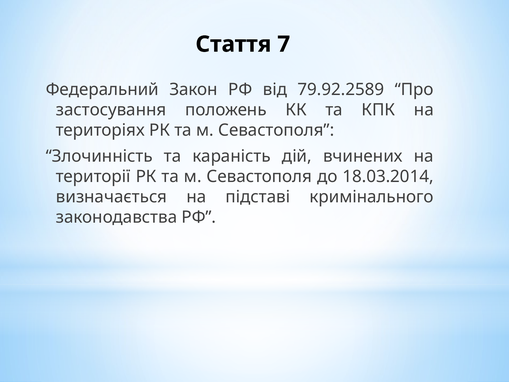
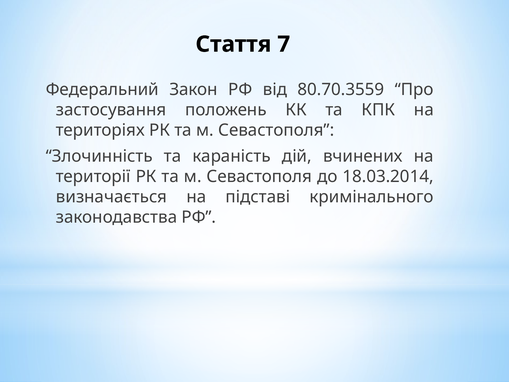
79.92.2589: 79.92.2589 -> 80.70.3559
